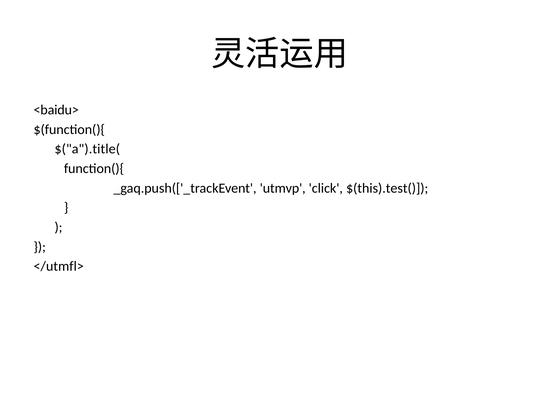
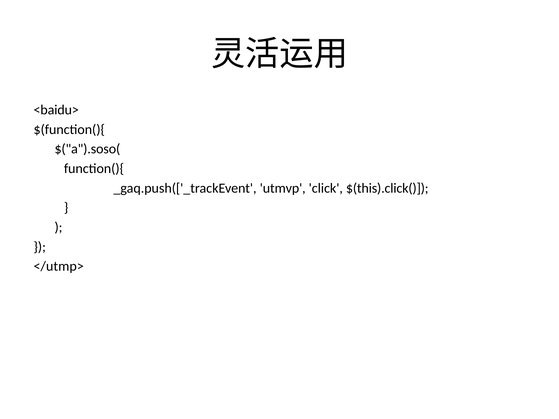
$("a").title(: $("a").title( -> $("a").soso(
$(this).test(: $(this).test( -> $(this).click(
</utmfl>: </utmfl> -> </utmp>
